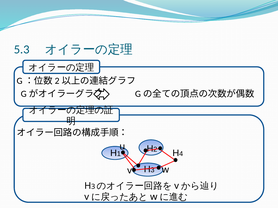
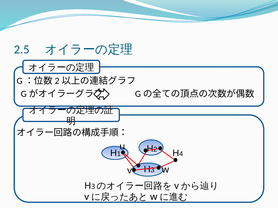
5.3: 5.3 -> 2.5
